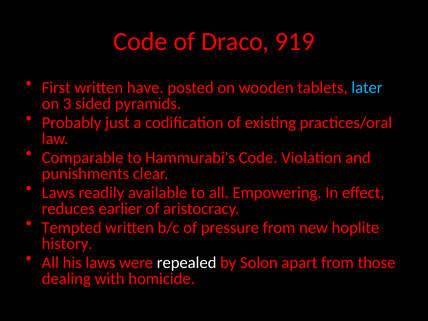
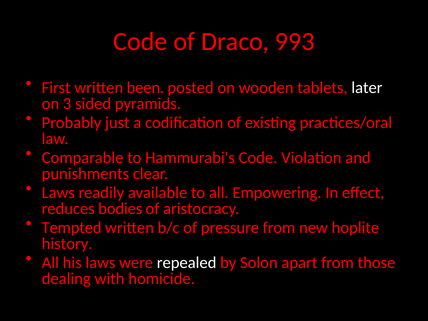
919: 919 -> 993
have: have -> been
later colour: light blue -> white
earlier: earlier -> bodies
